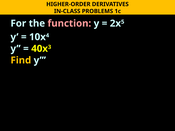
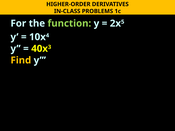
function colour: pink -> light green
